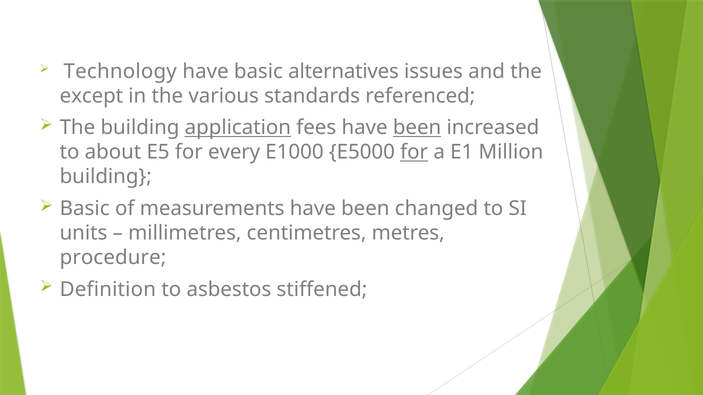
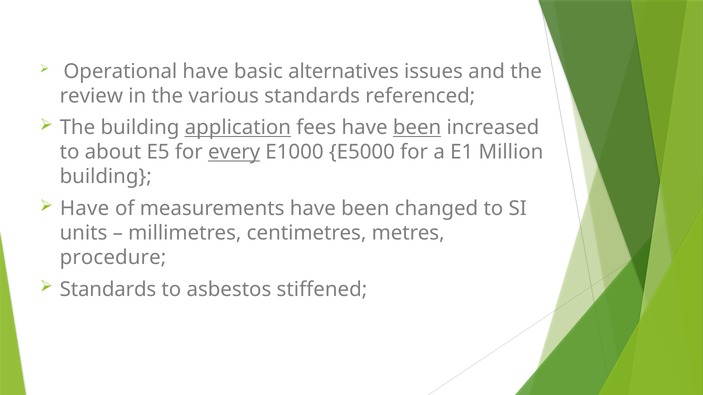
Technology: Technology -> Operational
except: except -> review
every underline: none -> present
for at (414, 152) underline: present -> none
Basic at (85, 209): Basic -> Have
Definition at (108, 290): Definition -> Standards
